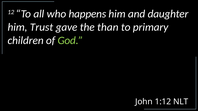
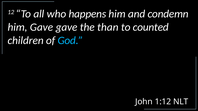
daughter: daughter -> condemn
him Trust: Trust -> Gave
primary: primary -> counted
God colour: light green -> light blue
